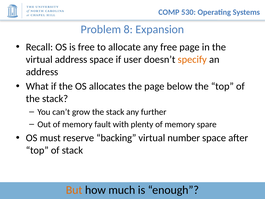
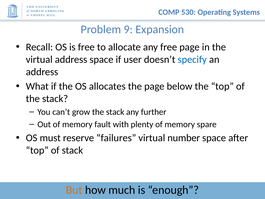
8: 8 -> 9
specify colour: orange -> blue
backing: backing -> failures
